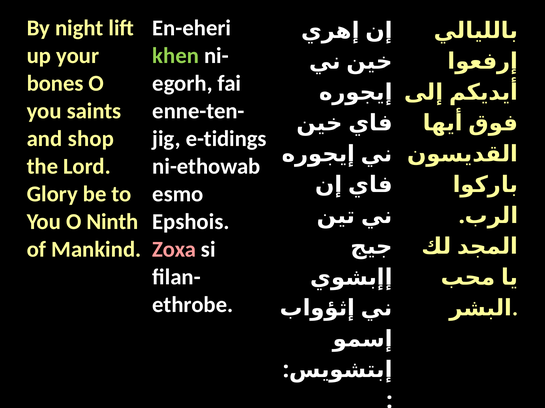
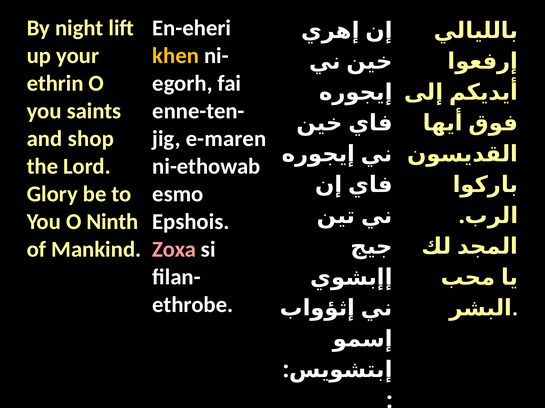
khen colour: light green -> yellow
bones: bones -> ethrin
e-tidings: e-tidings -> e-maren
